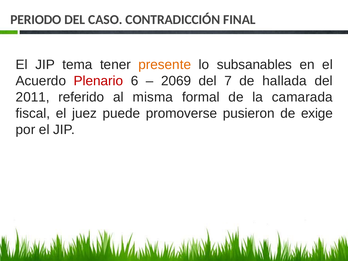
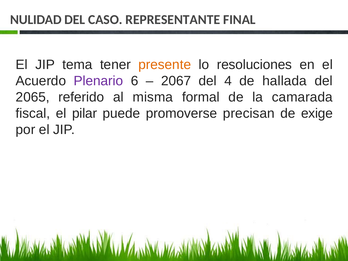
PERIODO: PERIODO -> NULIDAD
CONTRADICCIÓN: CONTRADICCIÓN -> REPRESENTANTE
subsanables: subsanables -> resoluciones
Plenario colour: red -> purple
2069: 2069 -> 2067
7: 7 -> 4
2011: 2011 -> 2065
juez: juez -> pilar
pusieron: pusieron -> precisan
